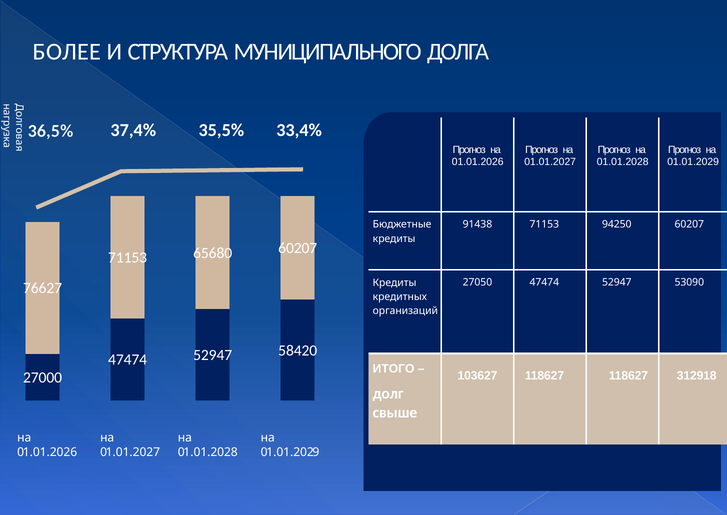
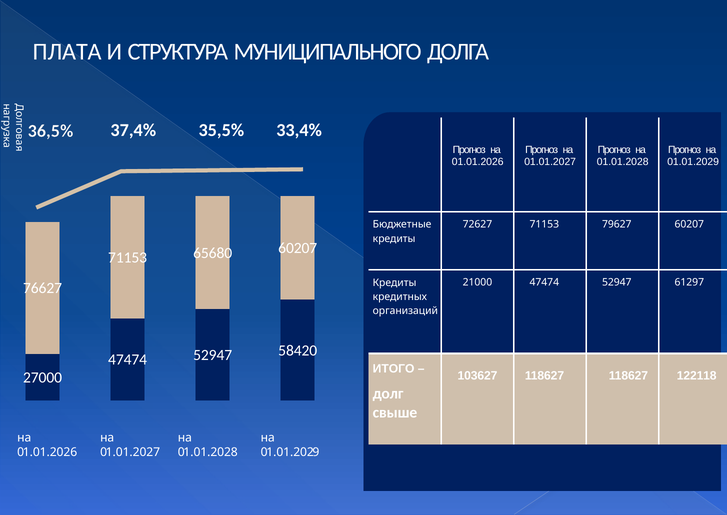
БОЛЕЕ: БОЛЕЕ -> ПЛАТА
91438: 91438 -> 72627
94250: 94250 -> 79627
27050: 27050 -> 21000
53090: 53090 -> 61297
312918: 312918 -> 122118
